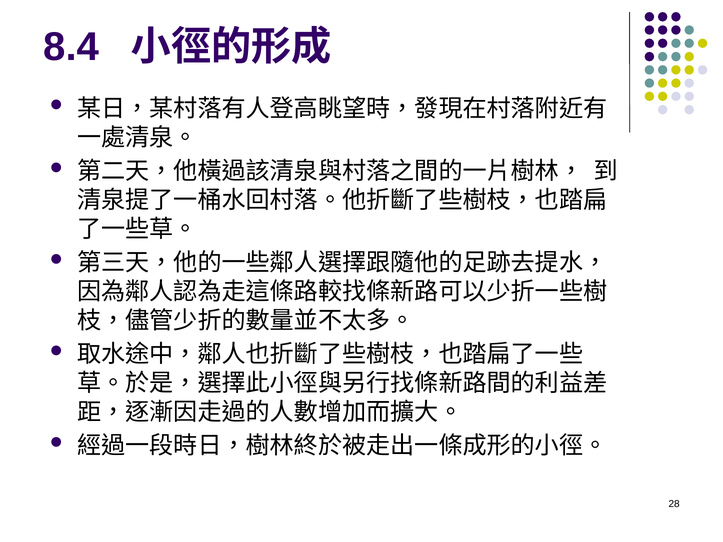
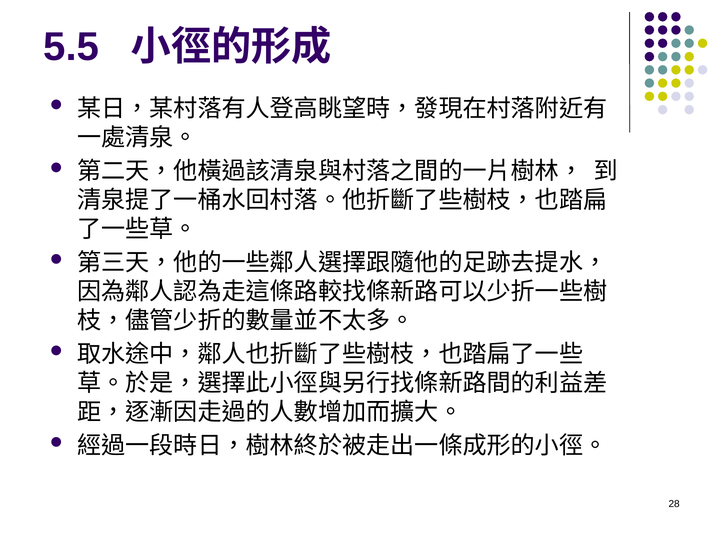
8.4: 8.4 -> 5.5
